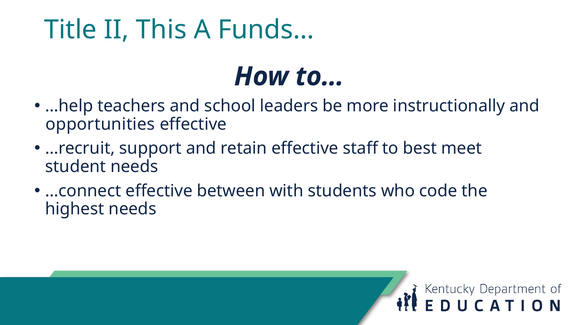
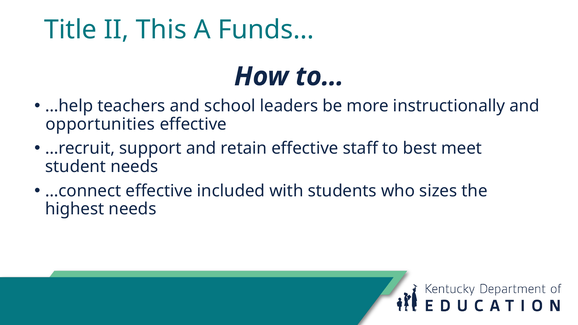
between: between -> included
code: code -> sizes
